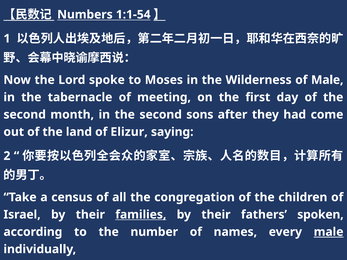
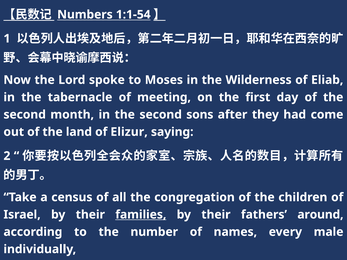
of Male: Male -> Eliab
spoken: spoken -> around
male at (329, 232) underline: present -> none
